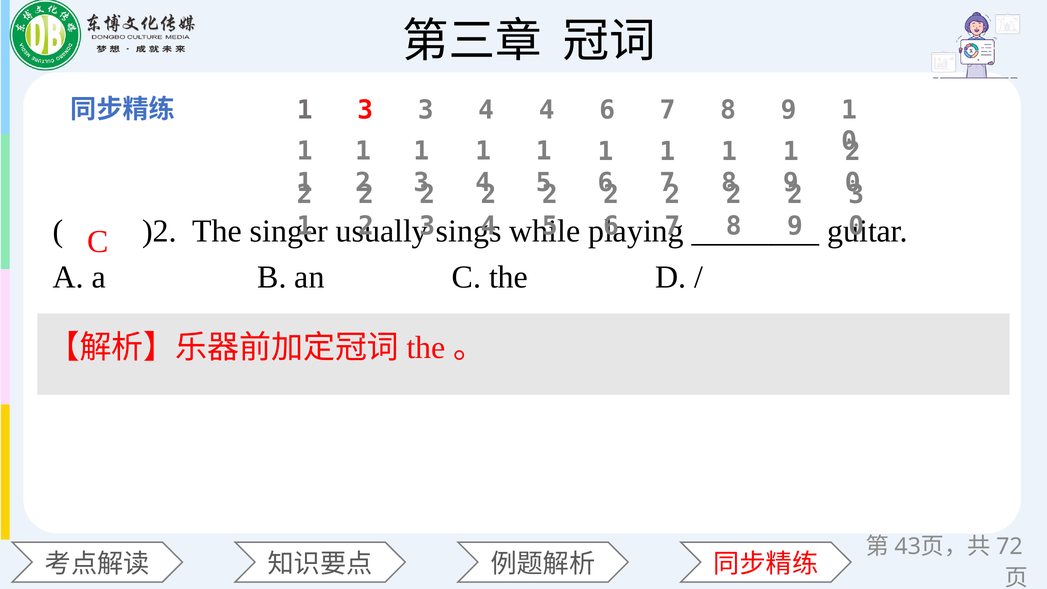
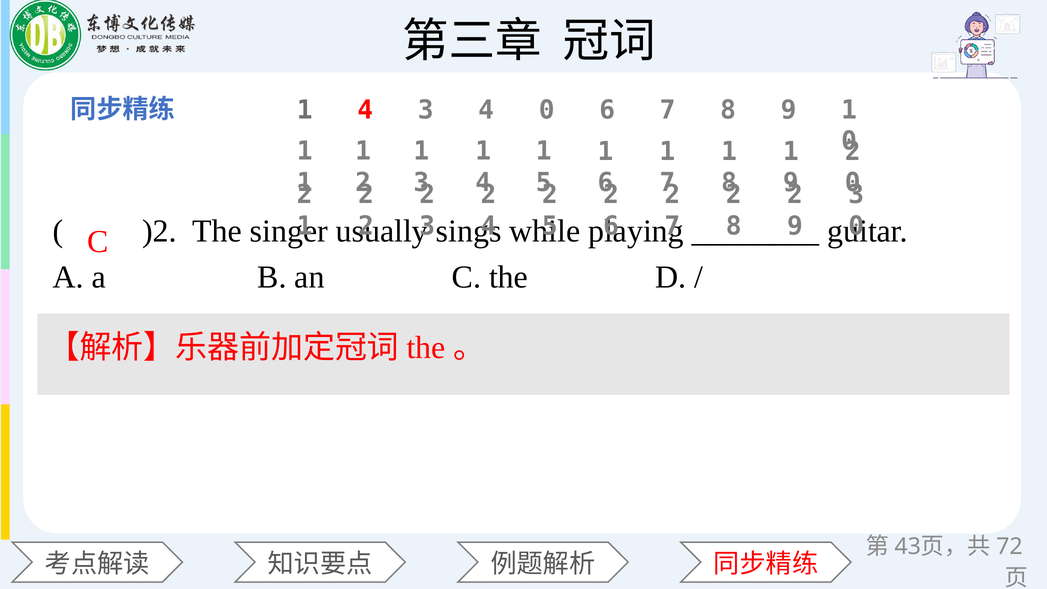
3 at (365, 110): 3 -> 4
4 4: 4 -> 0
